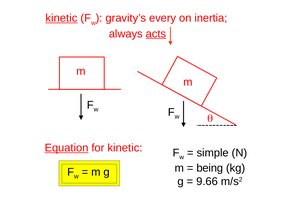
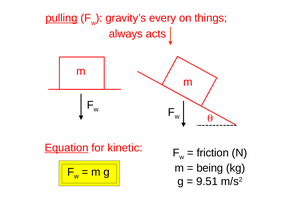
kinetic at (61, 18): kinetic -> pulling
inertia: inertia -> things
acts underline: present -> none
simple: simple -> friction
9.66: 9.66 -> 9.51
